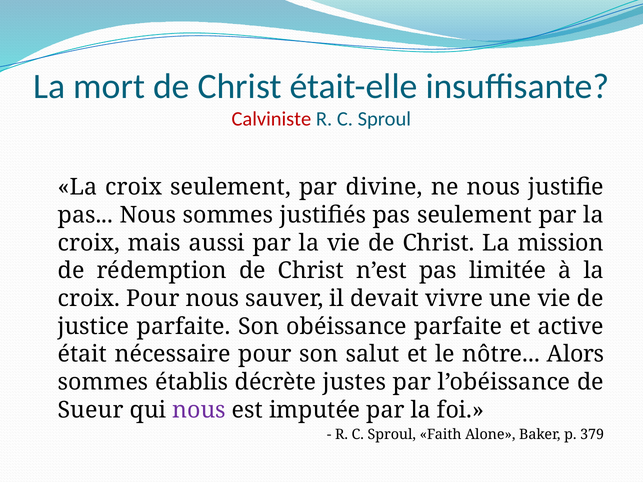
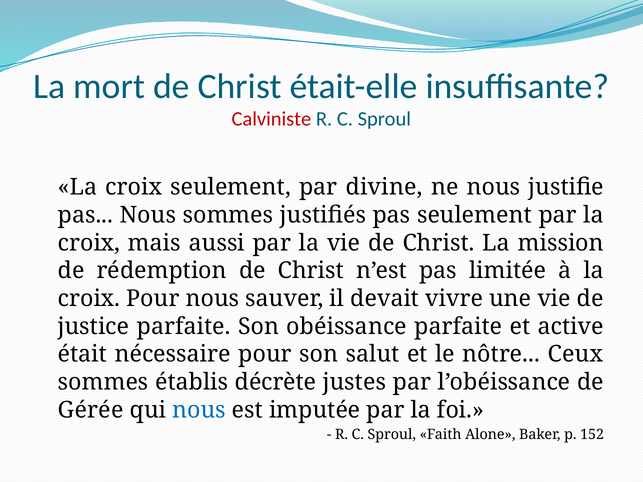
Alors: Alors -> Ceux
Sueur: Sueur -> Gérée
nous at (199, 410) colour: purple -> blue
379: 379 -> 152
